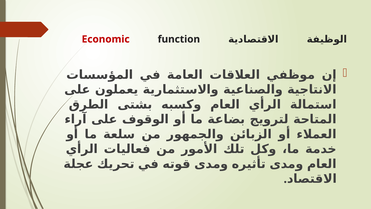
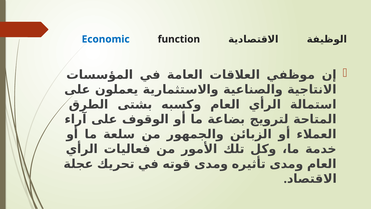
Economic colour: red -> blue
